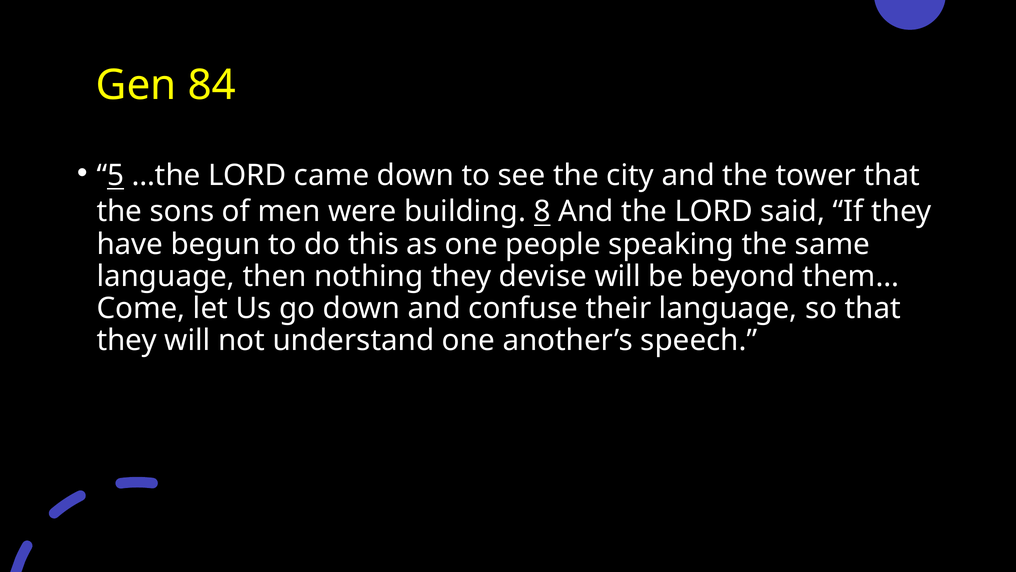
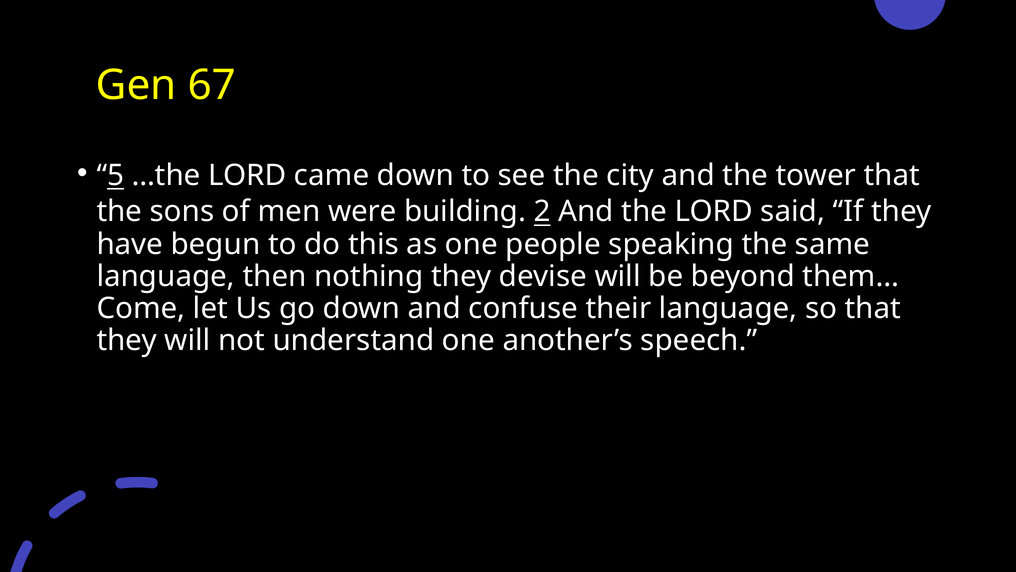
84: 84 -> 67
8: 8 -> 2
